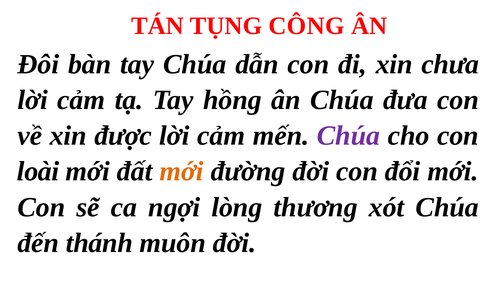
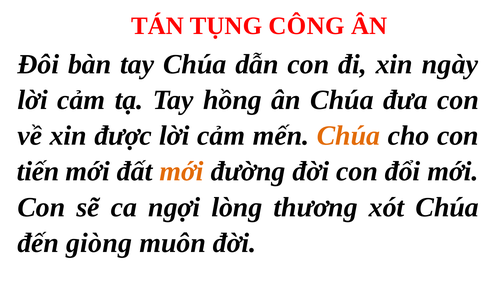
chưa: chưa -> ngày
Chúa at (348, 136) colour: purple -> orange
loài: loài -> tiến
thánh: thánh -> giòng
